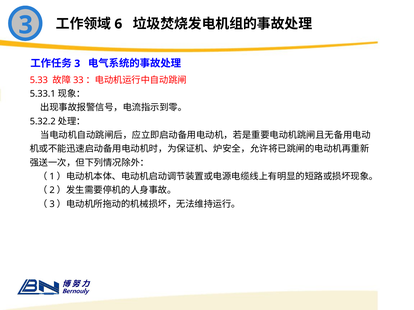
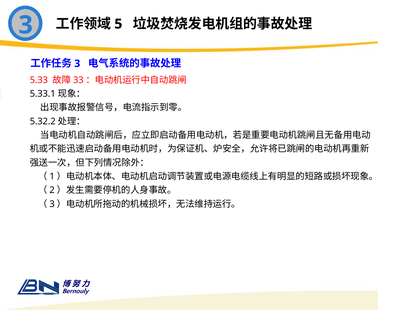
6: 6 -> 5
